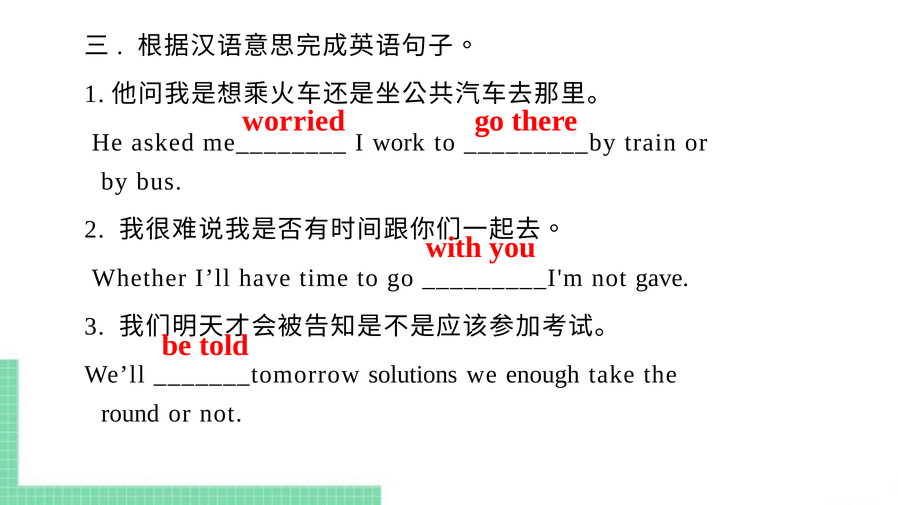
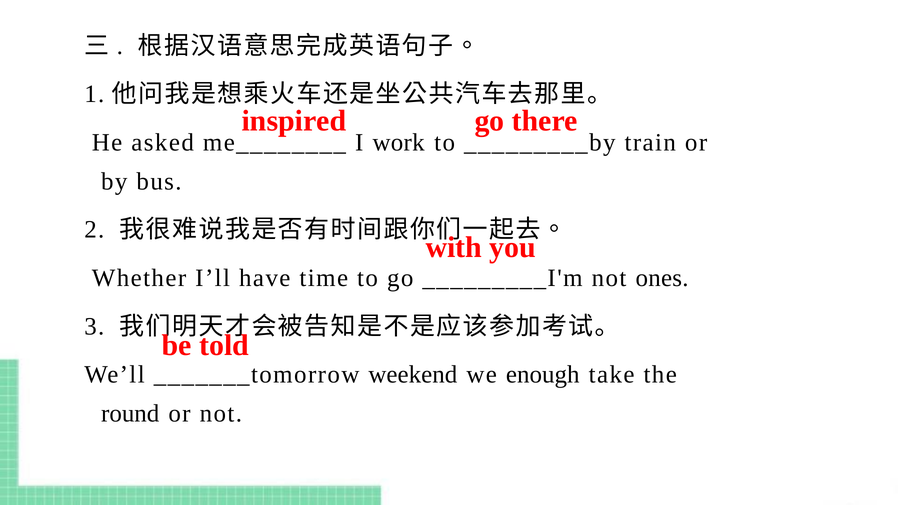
worried: worried -> inspired
gave: gave -> ones
solutions: solutions -> weekend
